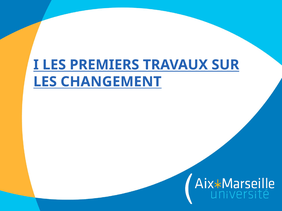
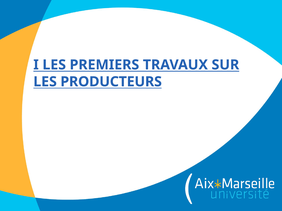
CHANGEMENT: CHANGEMENT -> PRODUCTEURS
